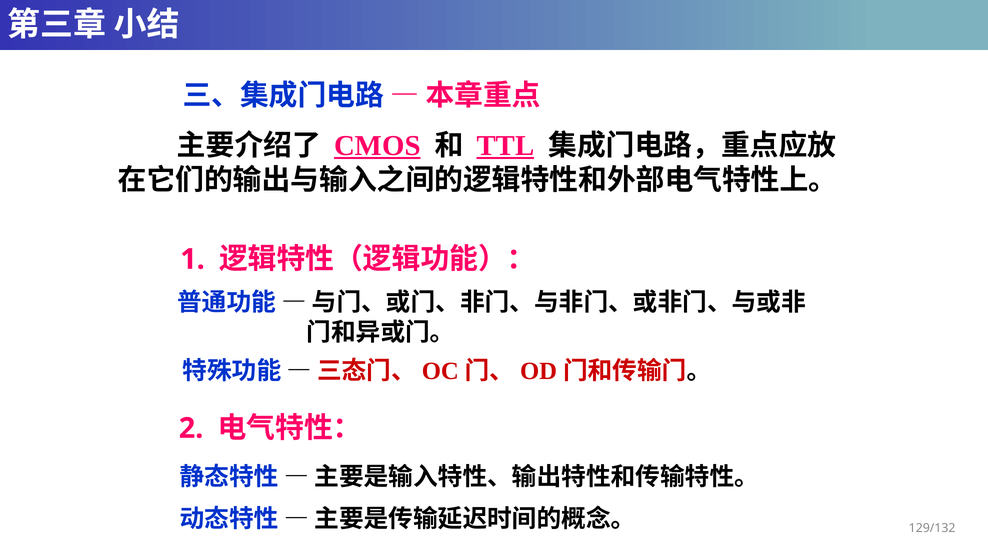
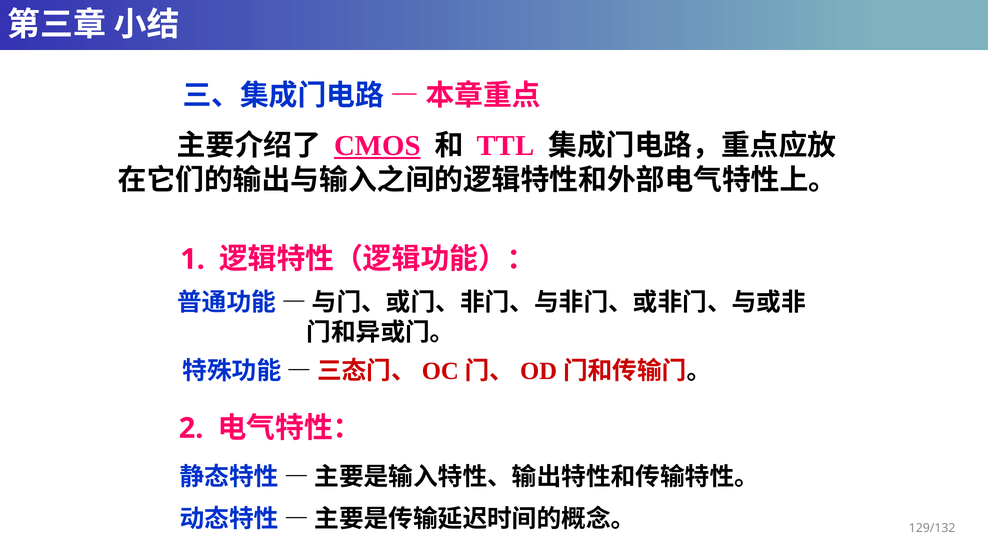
TTL underline: present -> none
